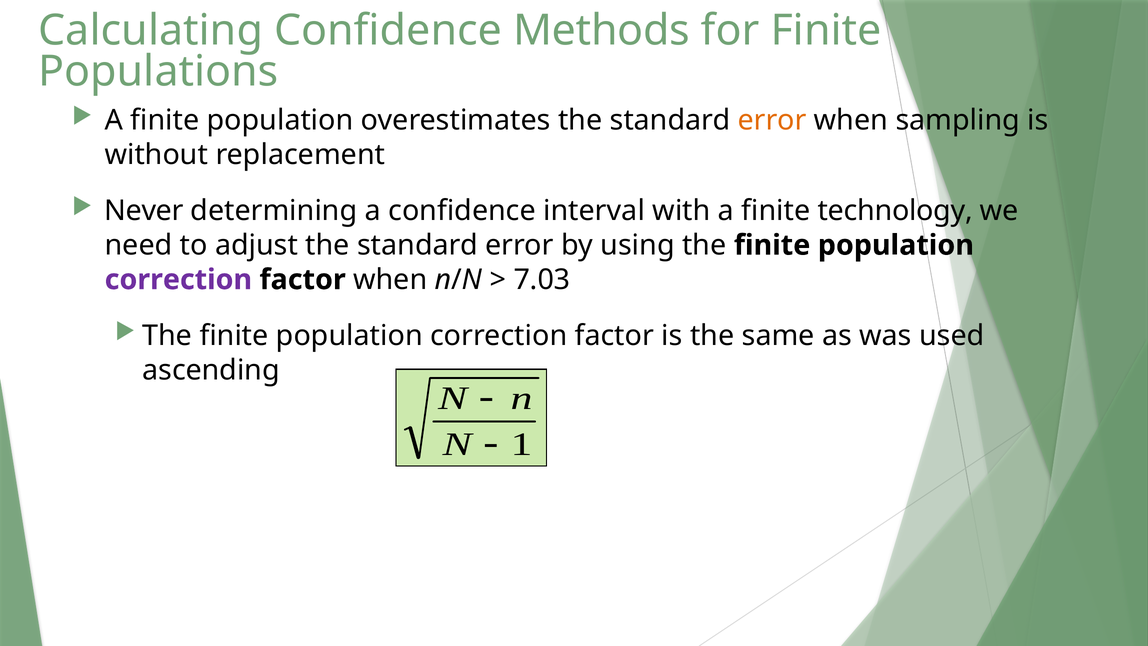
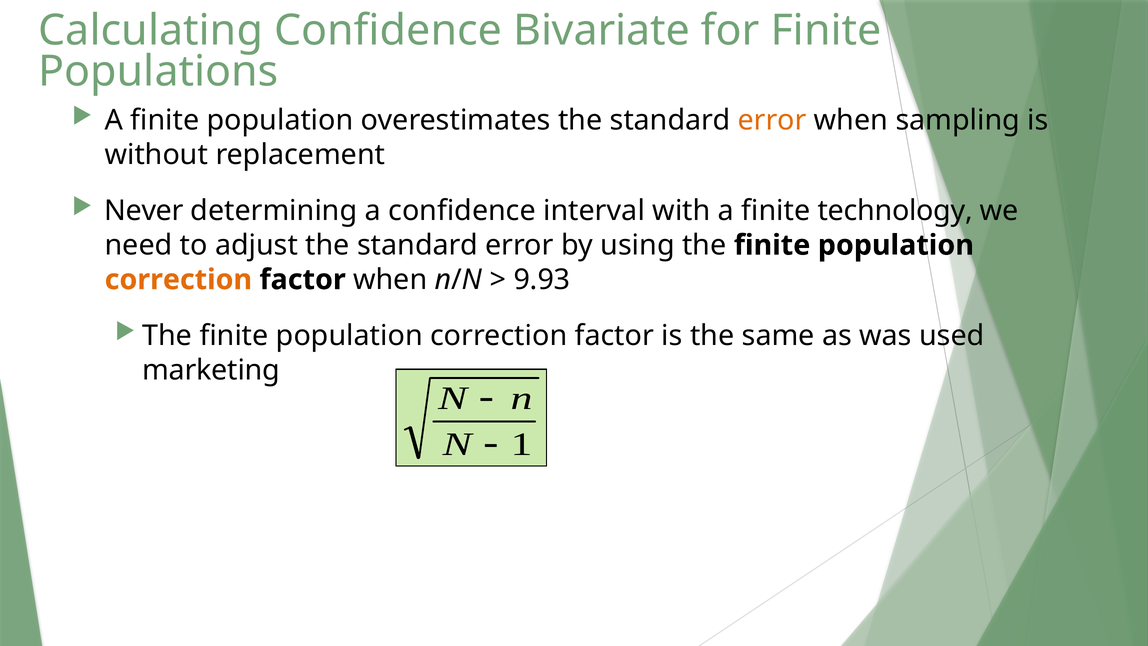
Methods: Methods -> Bivariate
correction at (178, 280) colour: purple -> orange
7.03: 7.03 -> 9.93
ascending: ascending -> marketing
